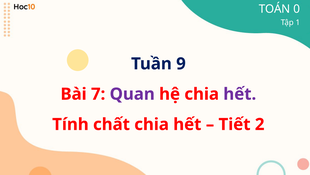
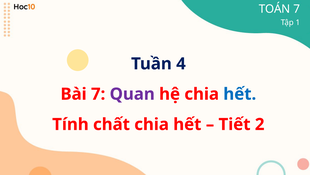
TOÁN 0: 0 -> 7
9: 9 -> 4
hết at (240, 94) colour: purple -> blue
